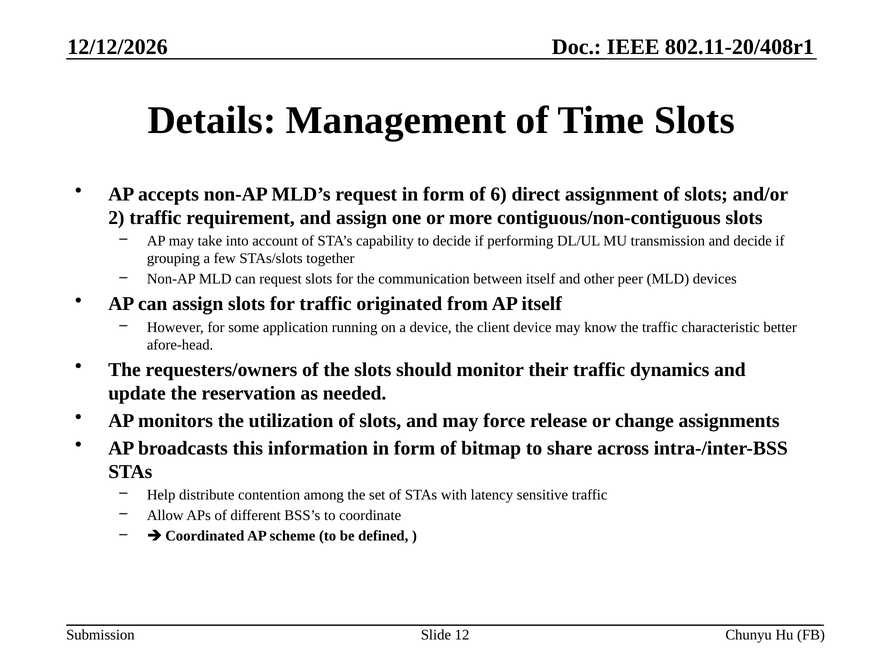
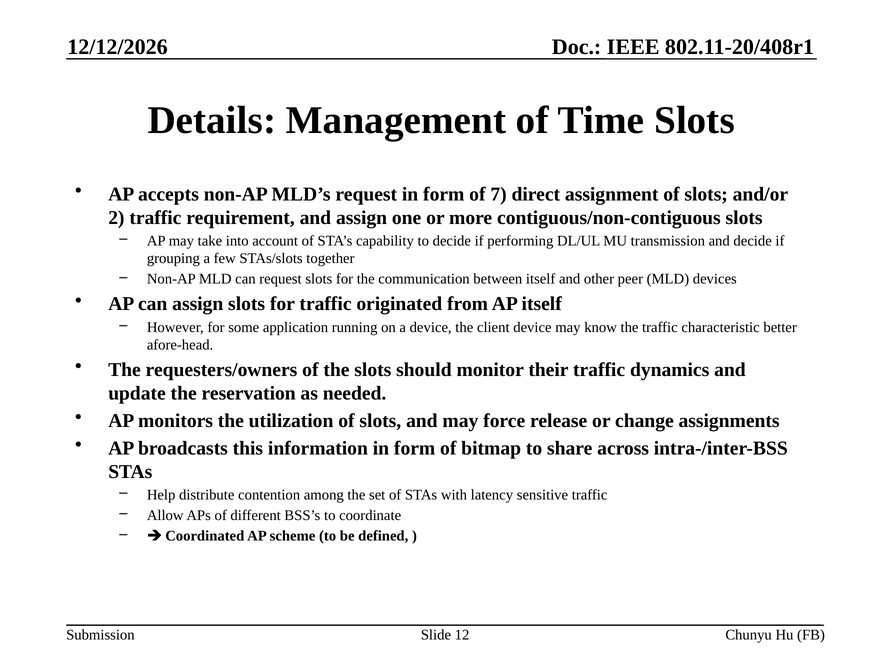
6: 6 -> 7
